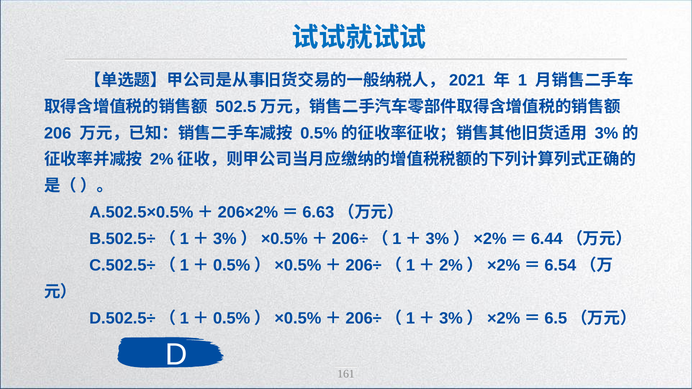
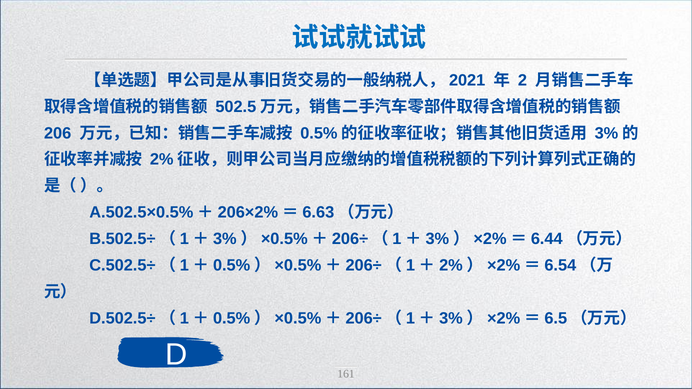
1: 1 -> 2
